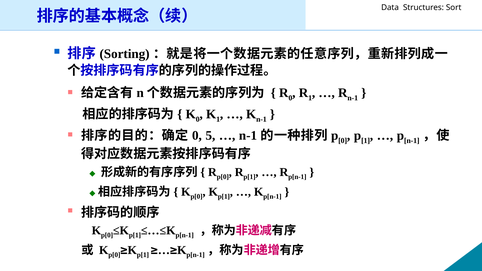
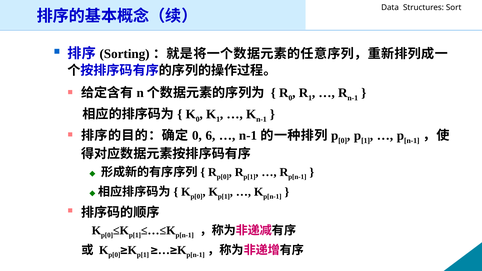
5: 5 -> 6
